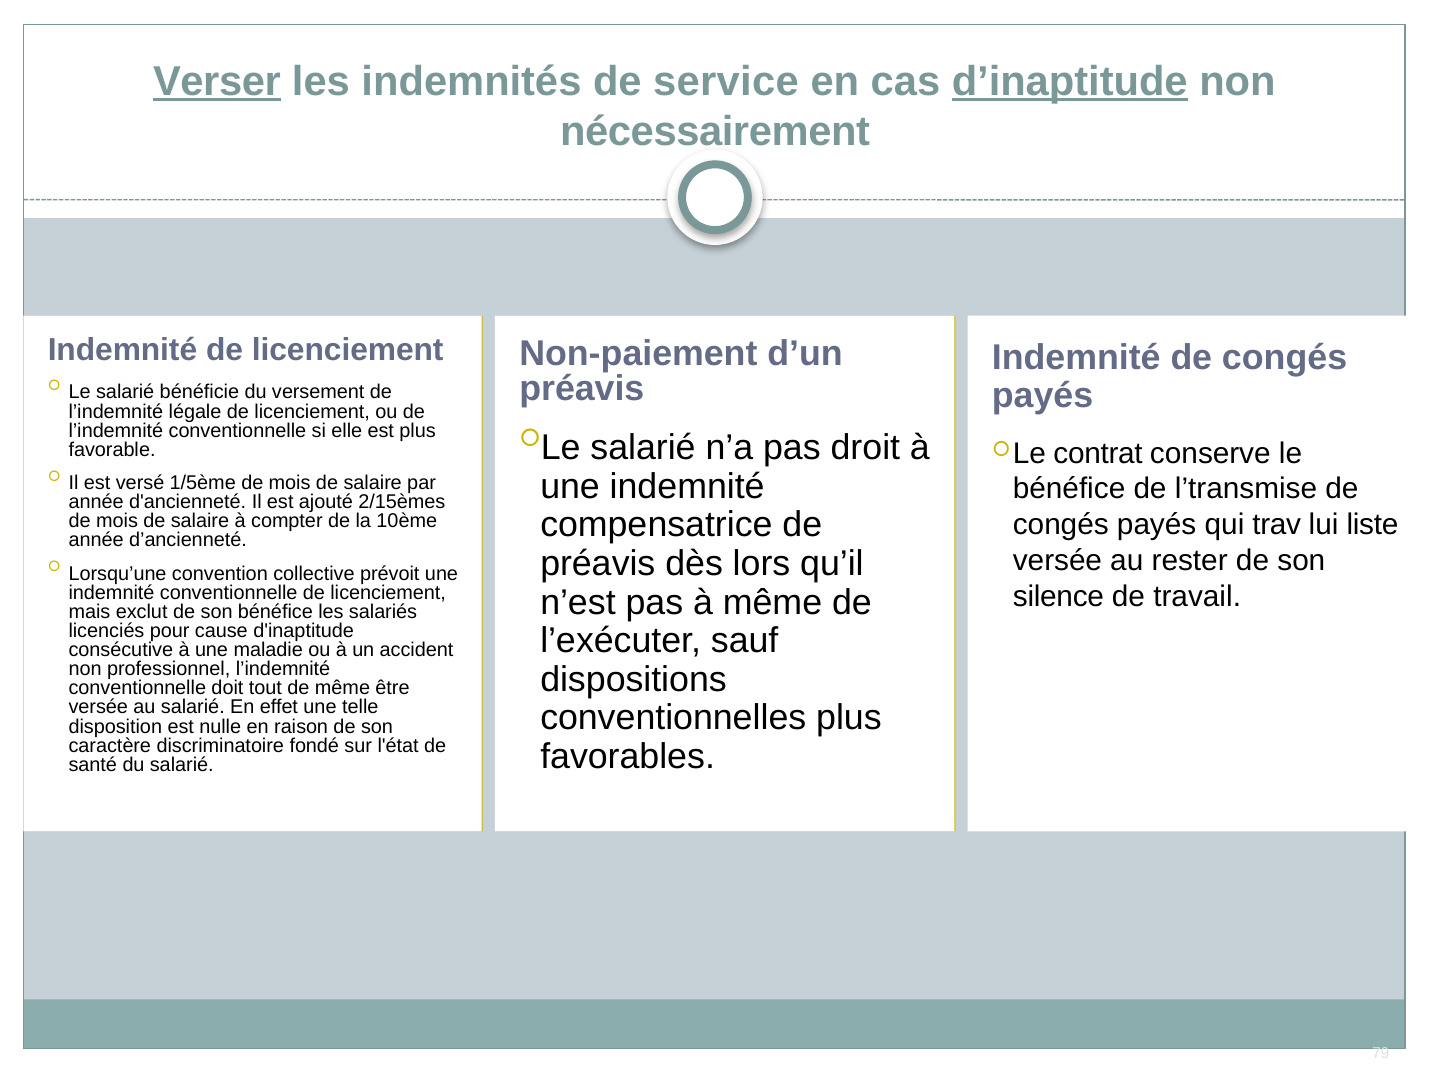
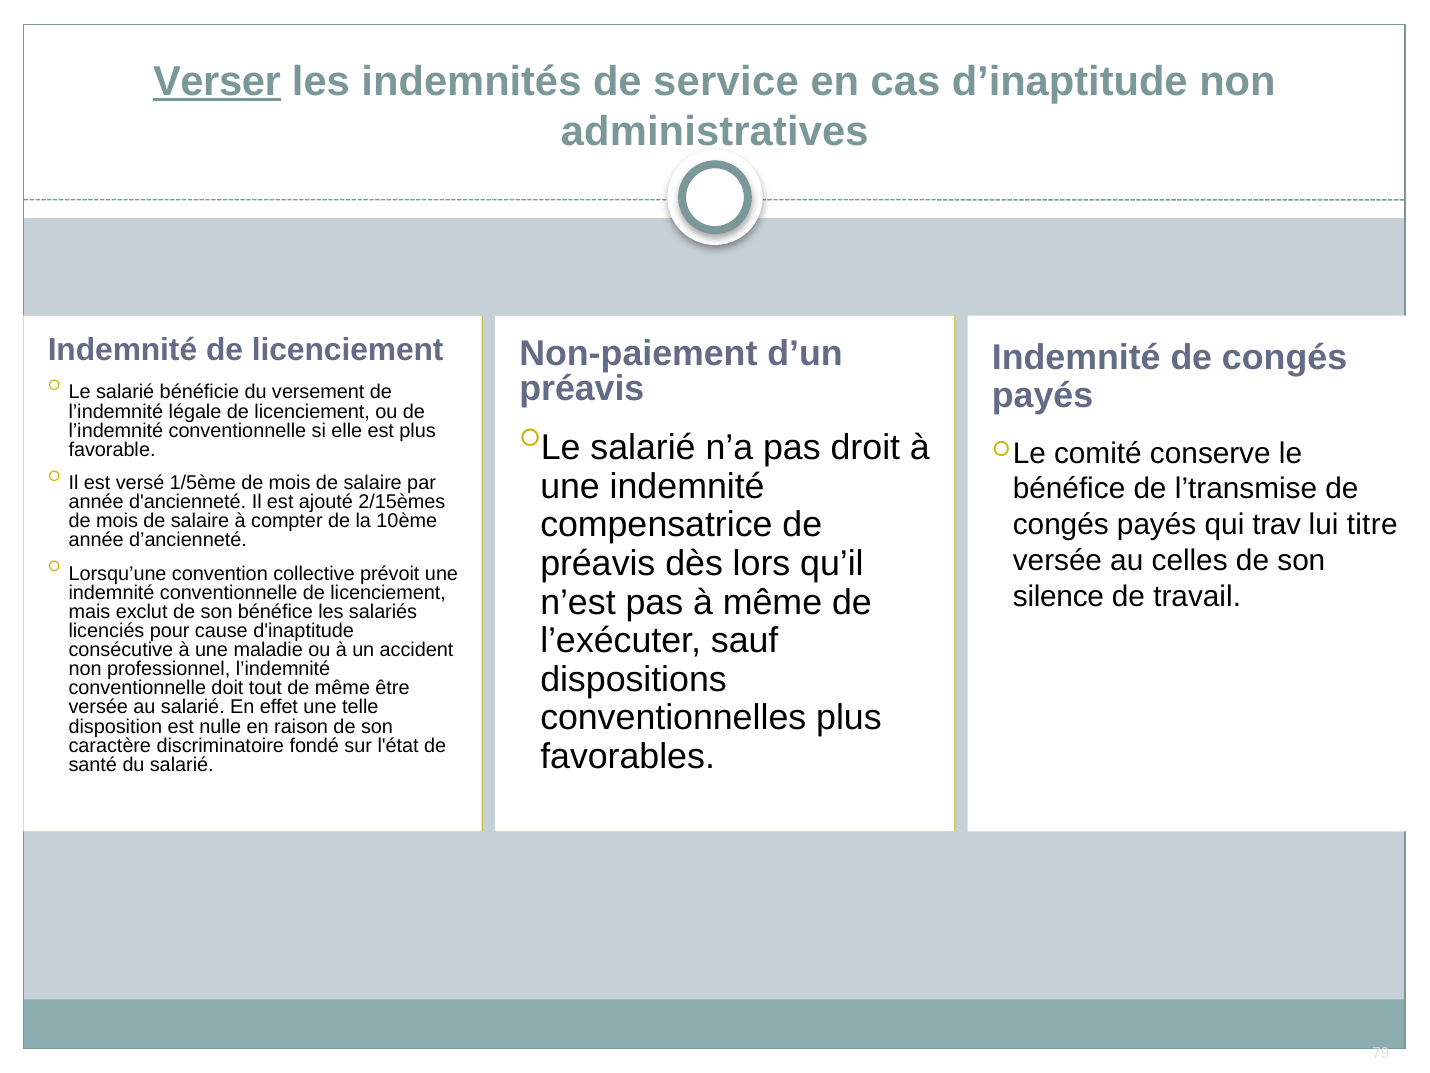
d’inaptitude underline: present -> none
nécessairement: nécessairement -> administratives
contrat: contrat -> comité
liste: liste -> titre
rester: rester -> celles
